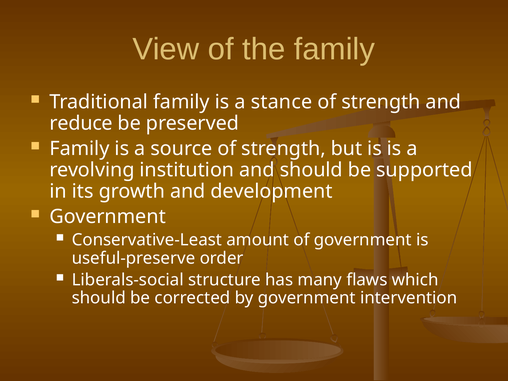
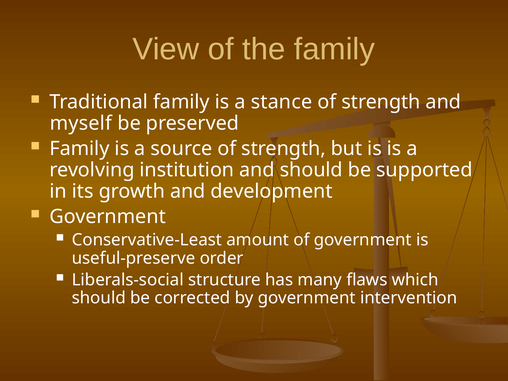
reduce: reduce -> myself
